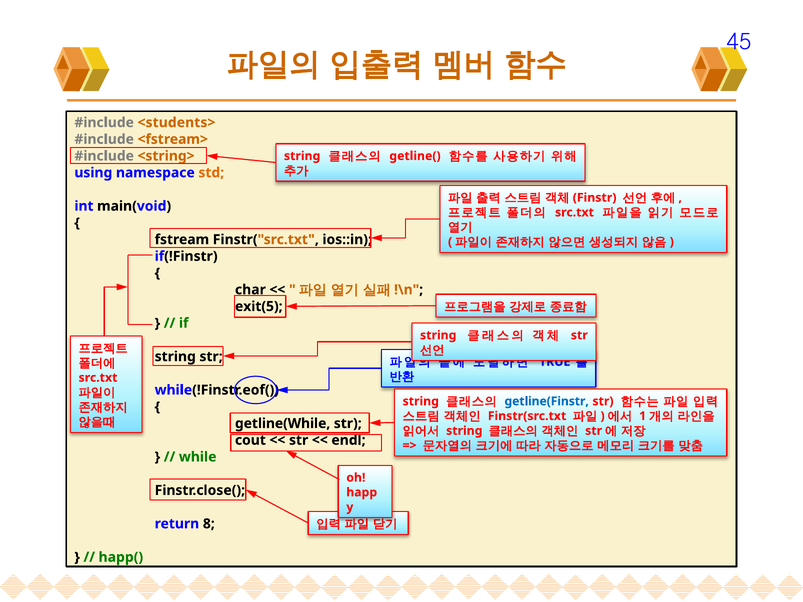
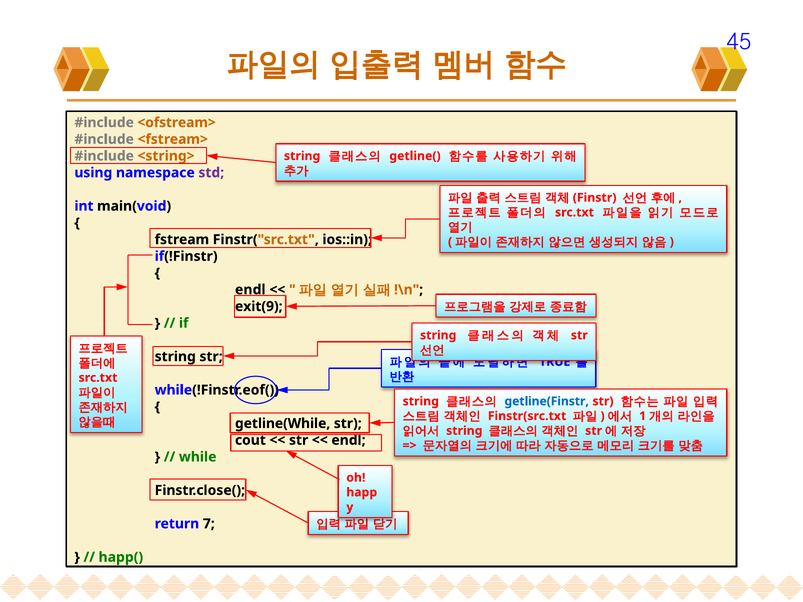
<students>: <students> -> <ofstream>
std colour: orange -> purple
char at (250, 290): char -> endl
exit(5: exit(5 -> exit(9
8: 8 -> 7
